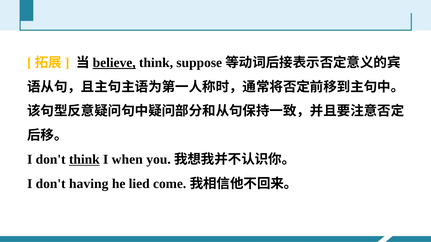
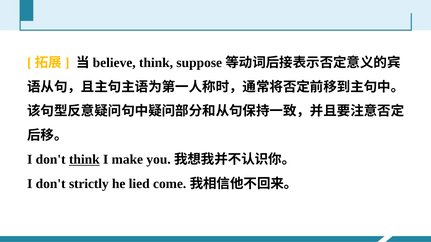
believe underline: present -> none
when: when -> make
having: having -> strictly
